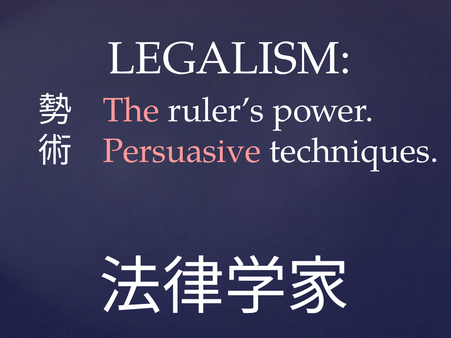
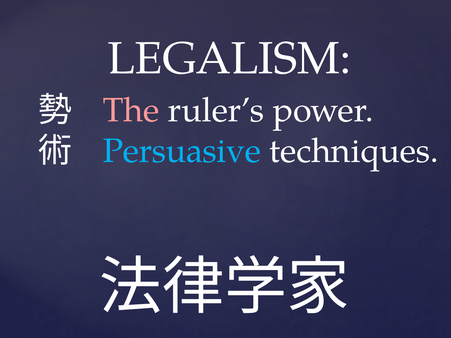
Persuasive colour: pink -> light blue
